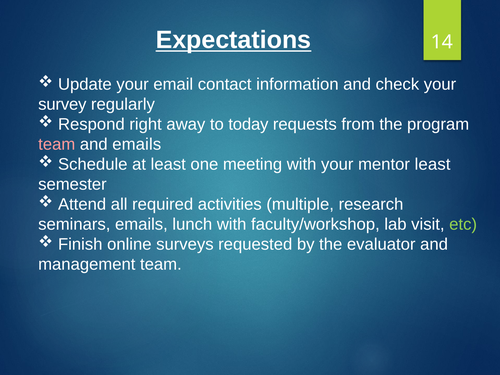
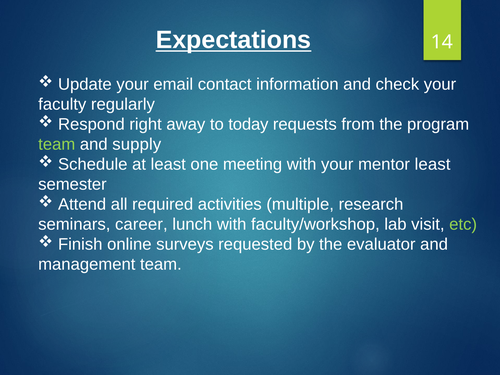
survey: survey -> faculty
team at (57, 144) colour: pink -> light green
and emails: emails -> supply
seminars emails: emails -> career
